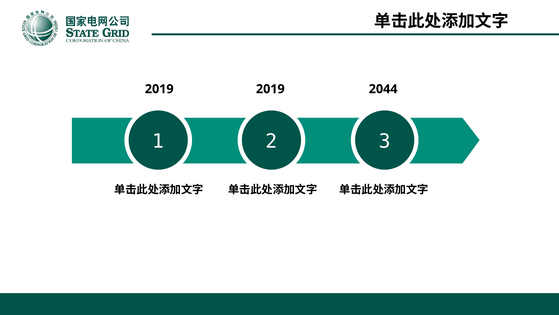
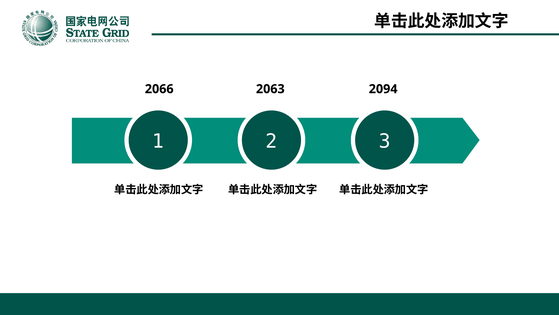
2019 at (159, 89): 2019 -> 2066
2019 at (270, 89): 2019 -> 2063
2044: 2044 -> 2094
